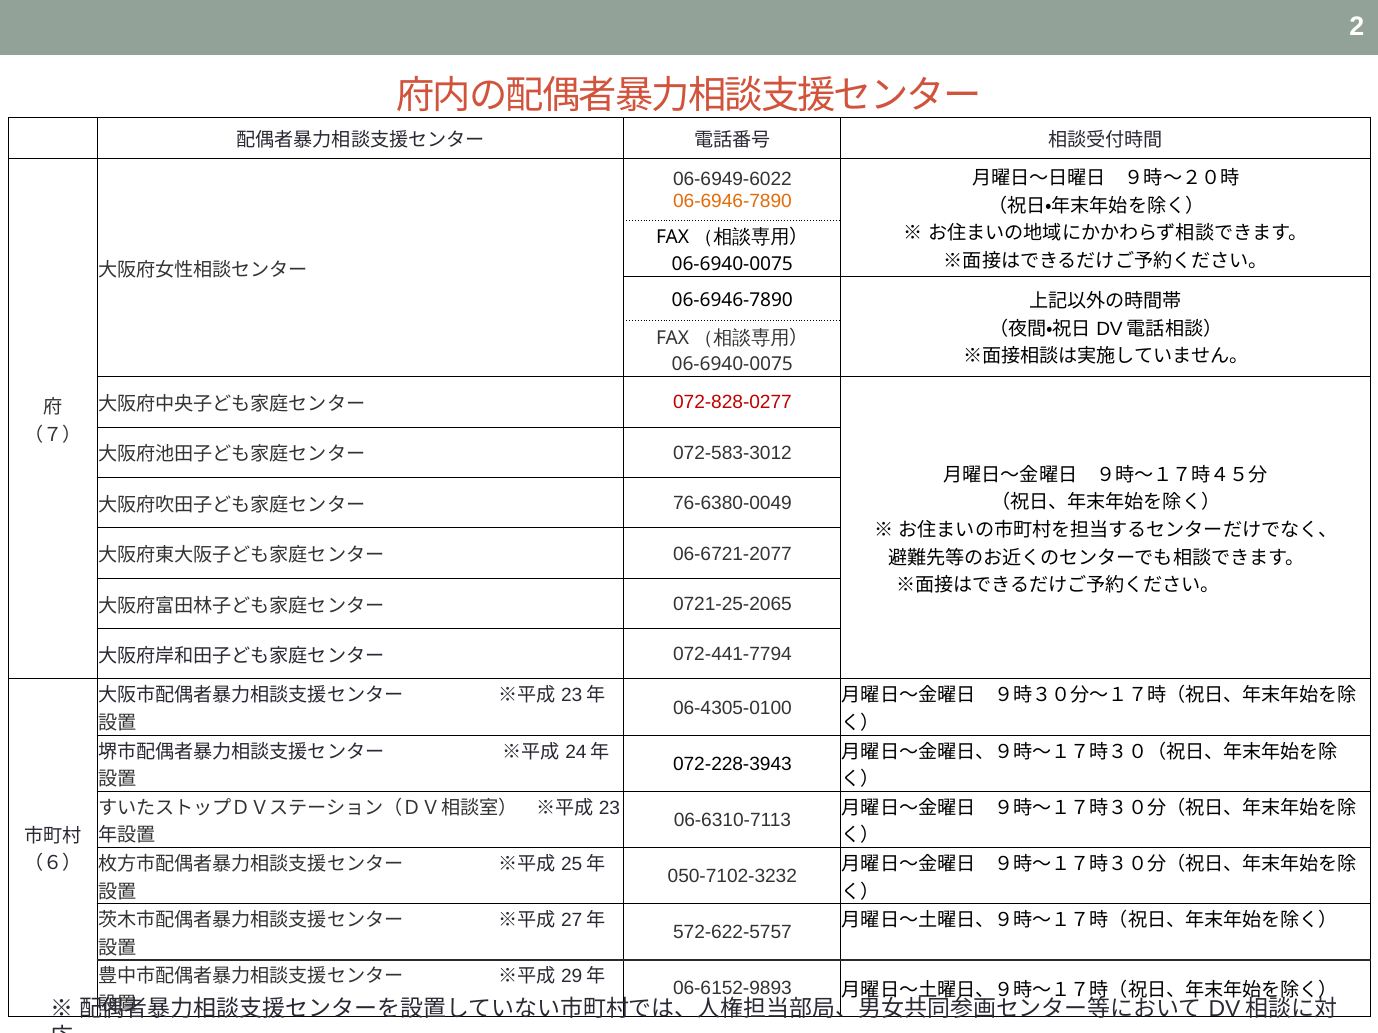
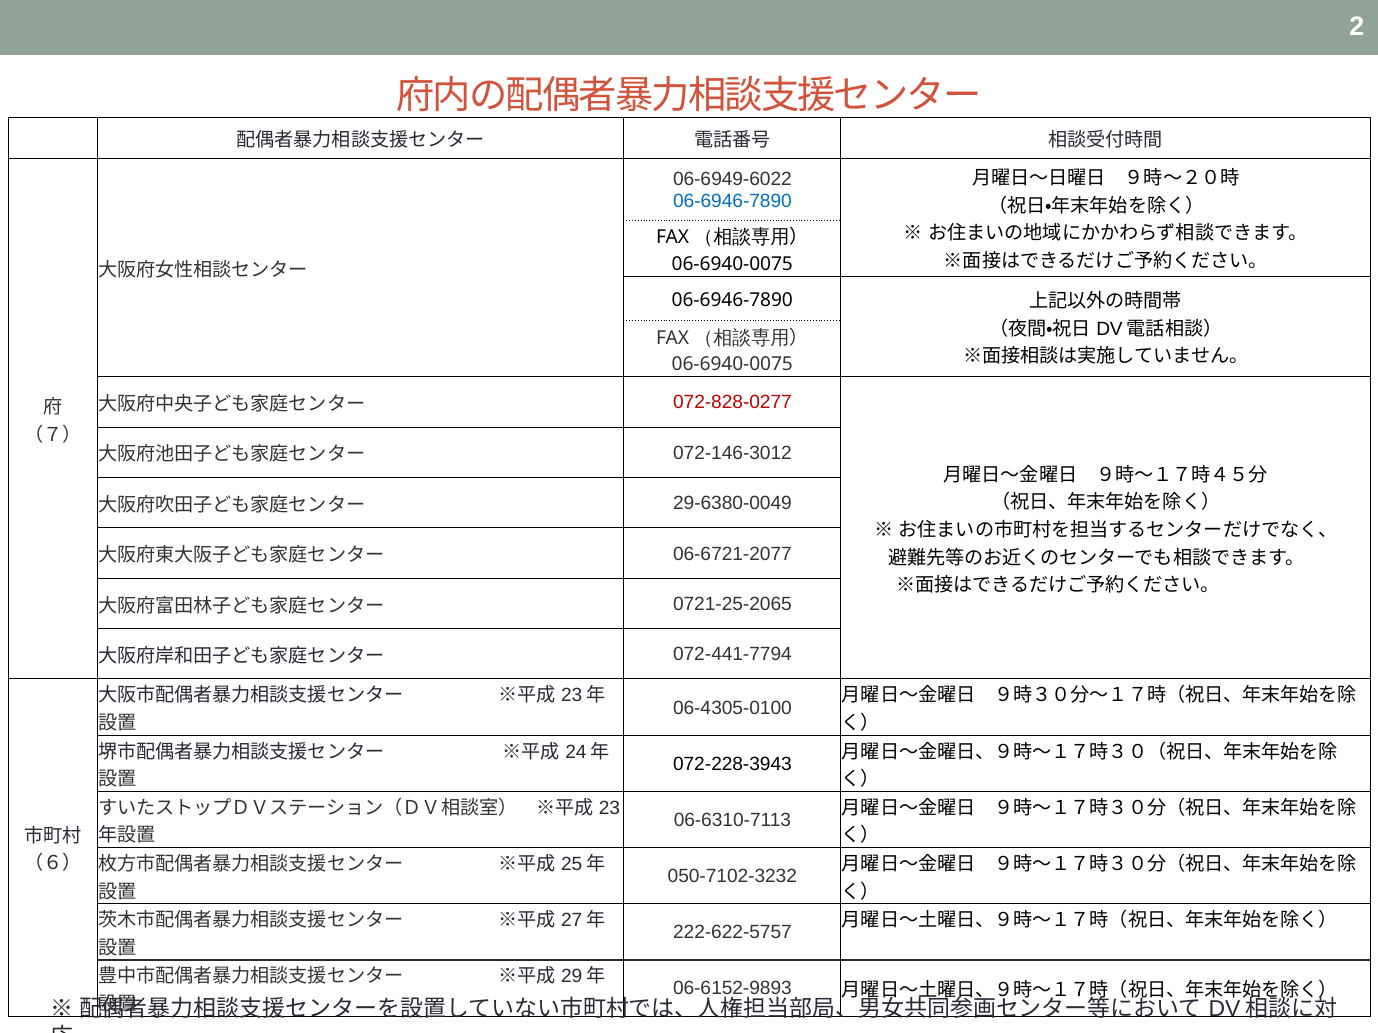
06-6946-7890 at (732, 201) colour: orange -> blue
072-583-3012: 072-583-3012 -> 072-146-3012
76-6380-0049: 76-6380-0049 -> 29-6380-0049
572-622‐5757: 572-622‐5757 -> 222-622‐5757
